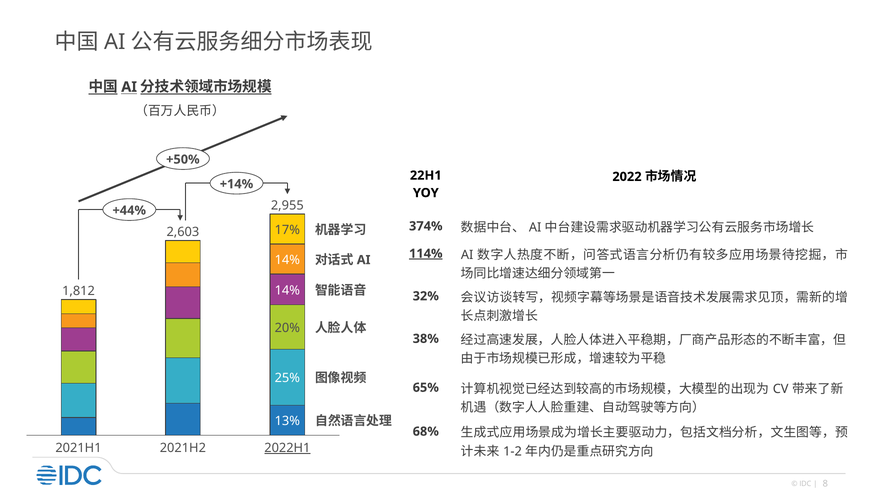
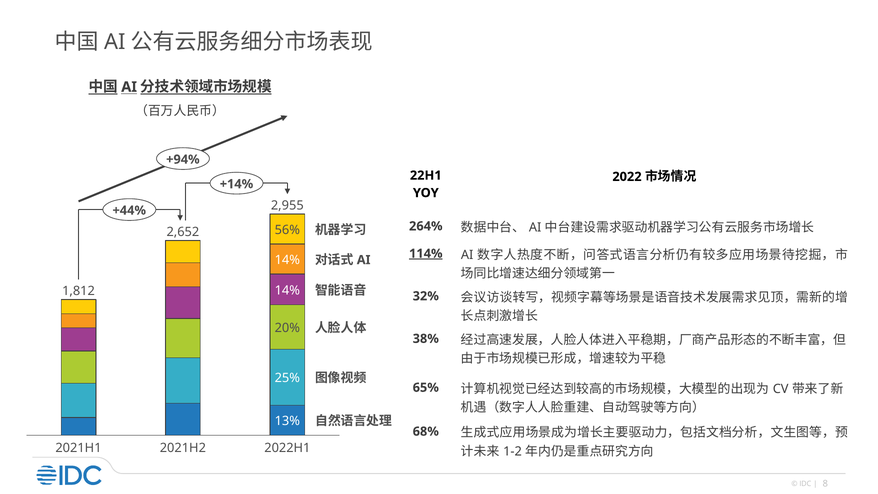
+50%: +50% -> +94%
374%: 374% -> 264%
17%: 17% -> 56%
2,603: 2,603 -> 2,652
2022H1 underline: present -> none
